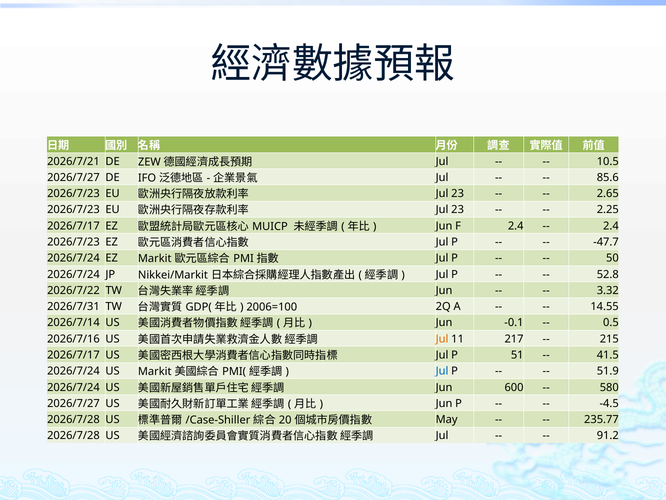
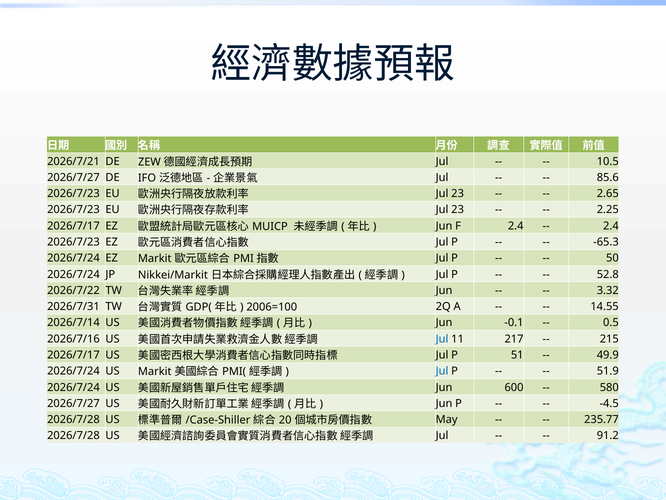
-47.7: -47.7 -> -65.3
Jul at (442, 339) colour: orange -> blue
41.5: 41.5 -> 49.9
